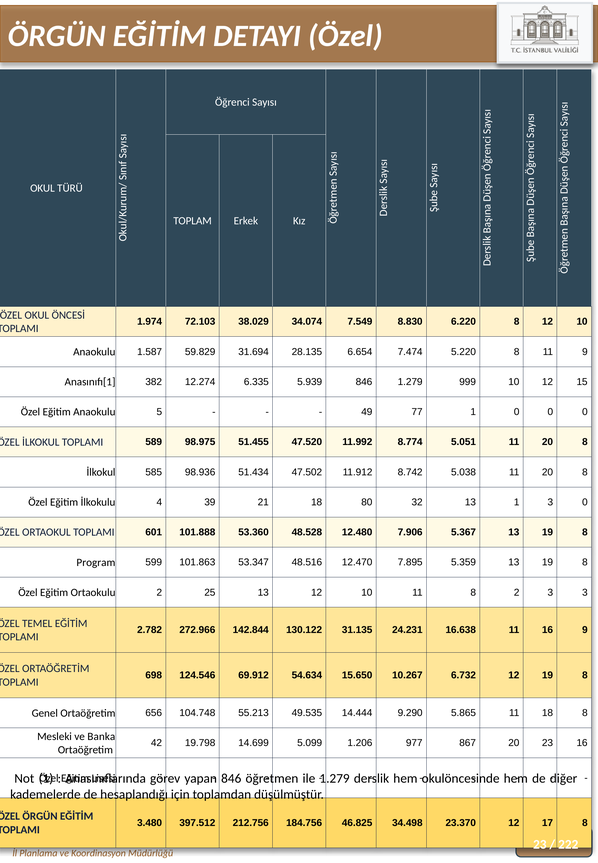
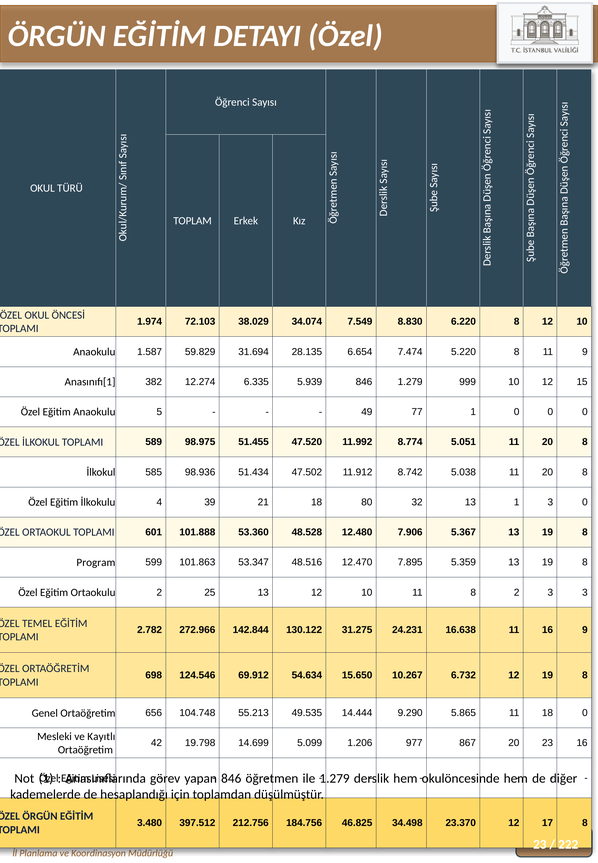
31.135: 31.135 -> 31.275
18 8: 8 -> 0
Banka: Banka -> Kayıtlı
